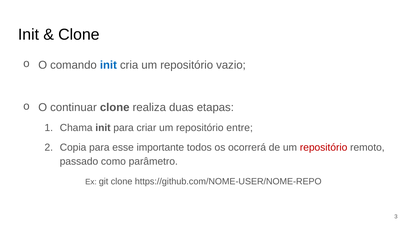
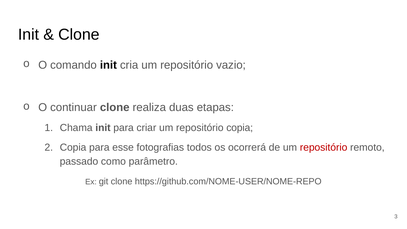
init at (108, 65) colour: blue -> black
repositório entre: entre -> copia
importante: importante -> fotografias
